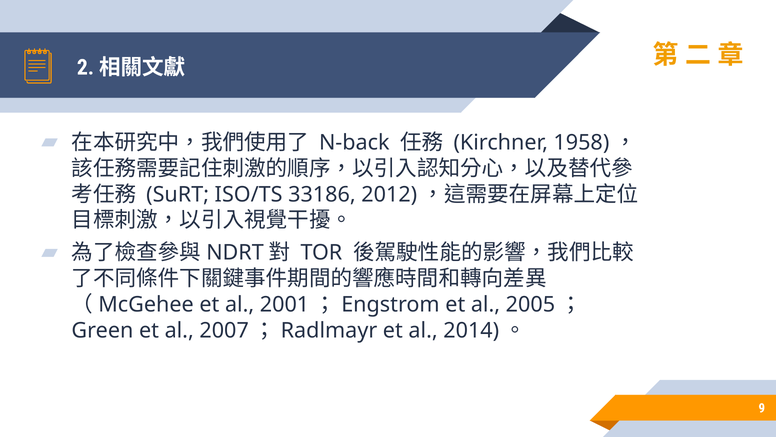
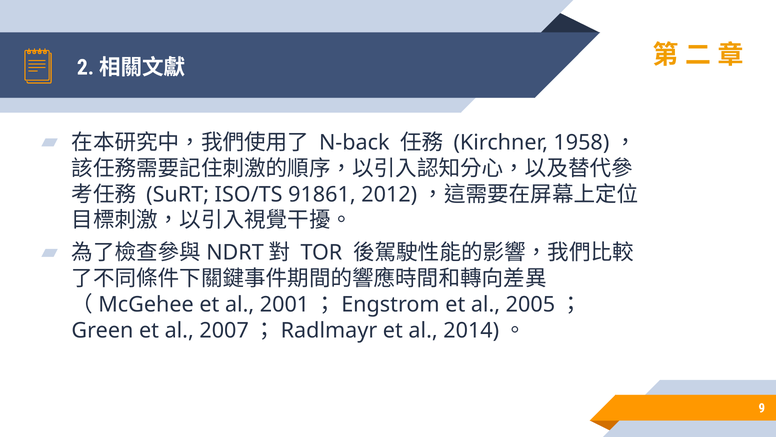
33186: 33186 -> 91861
